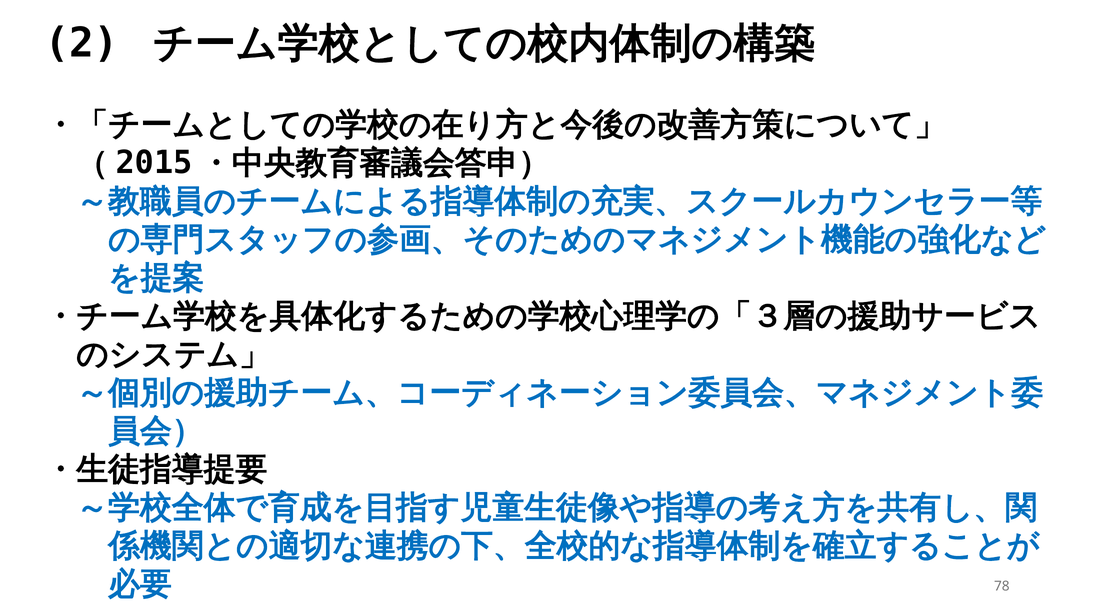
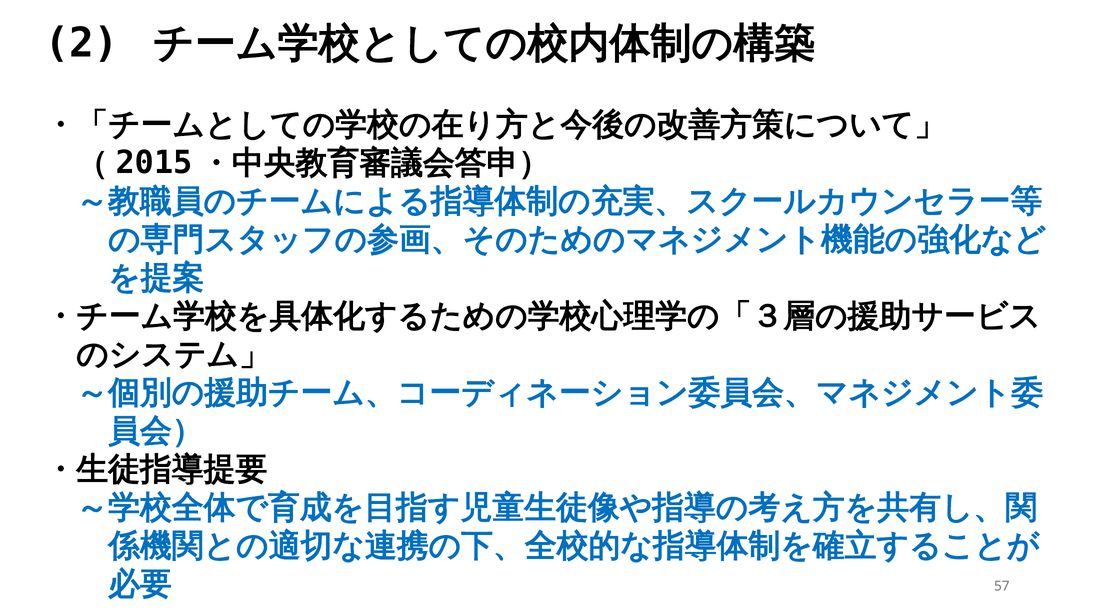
78: 78 -> 57
